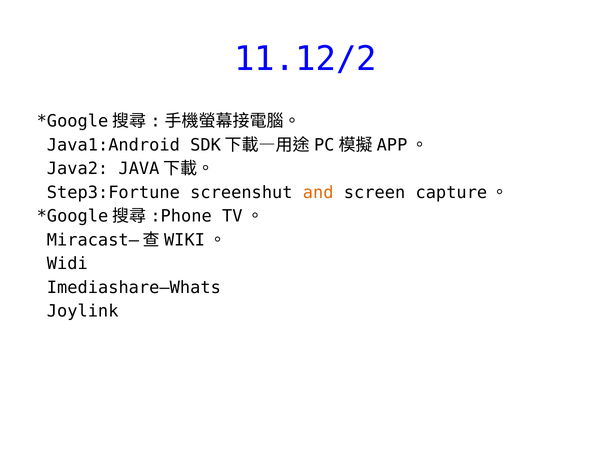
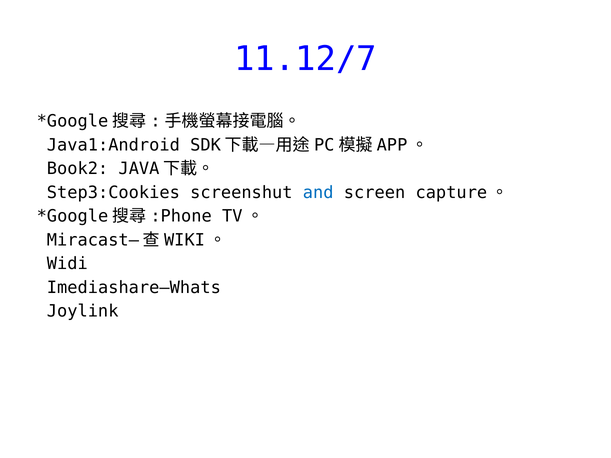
11.12/2: 11.12/2 -> 11.12/7
Java2: Java2 -> Book2
Step3:Fortune: Step3:Fortune -> Step3:Cookies
and colour: orange -> blue
